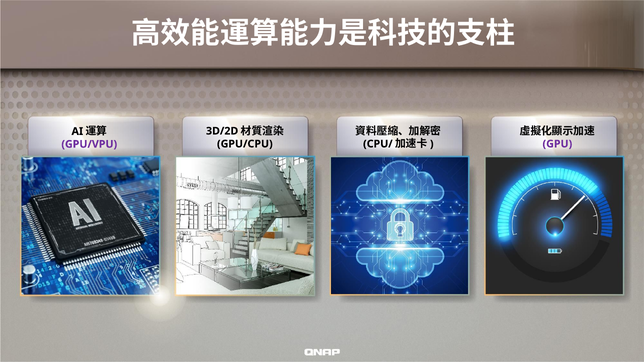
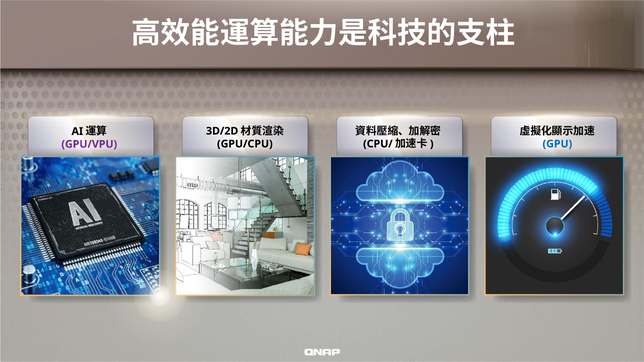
GPU colour: purple -> blue
